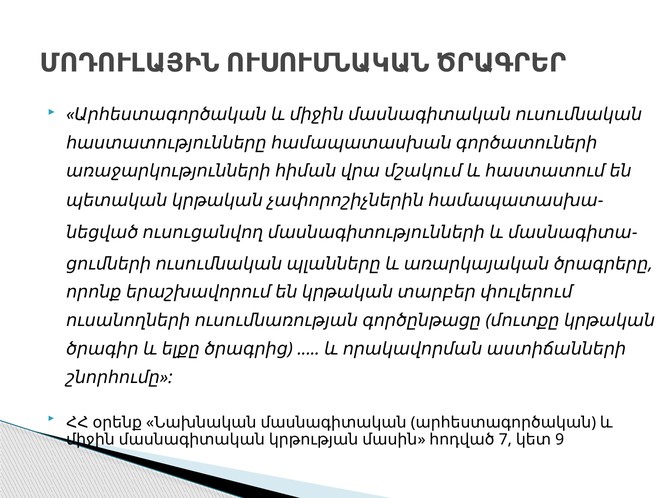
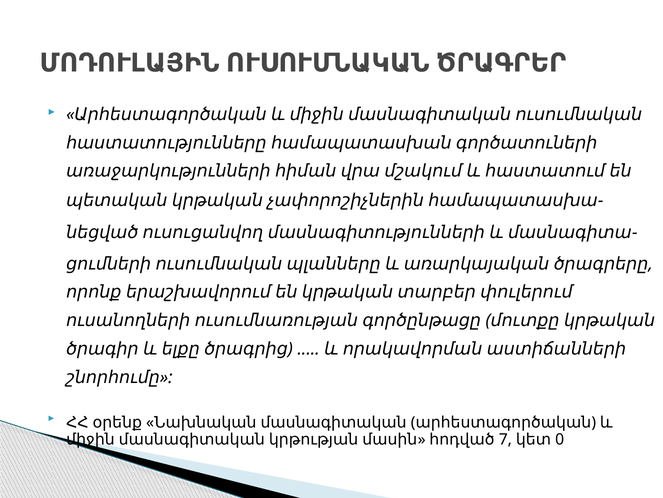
9: 9 -> 0
